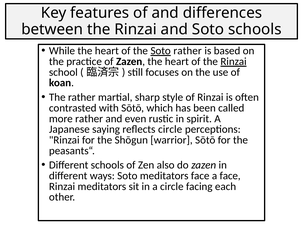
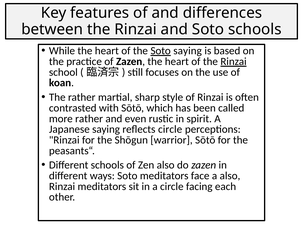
Soto rather: rather -> saying
a face: face -> also
